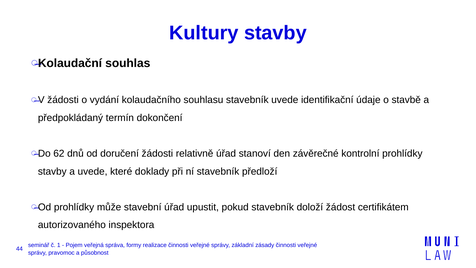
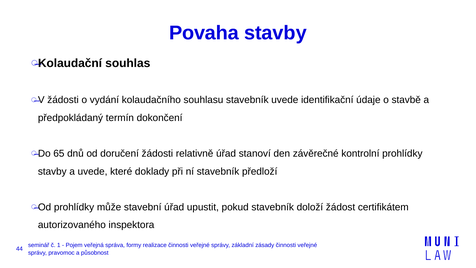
Kultury: Kultury -> Povaha
62: 62 -> 65
